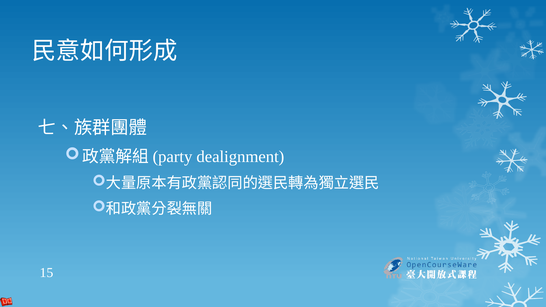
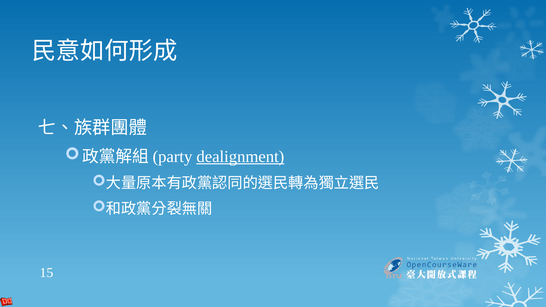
dealignment underline: none -> present
